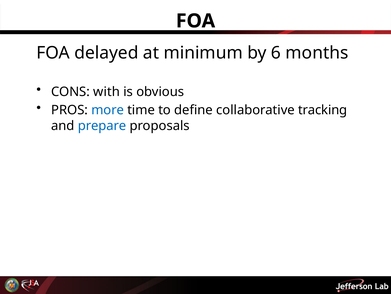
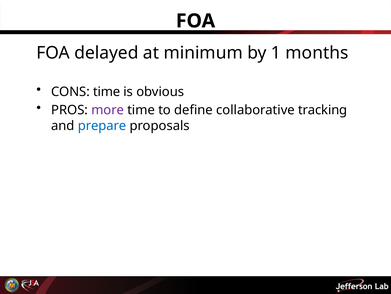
6: 6 -> 1
CONS with: with -> time
more colour: blue -> purple
